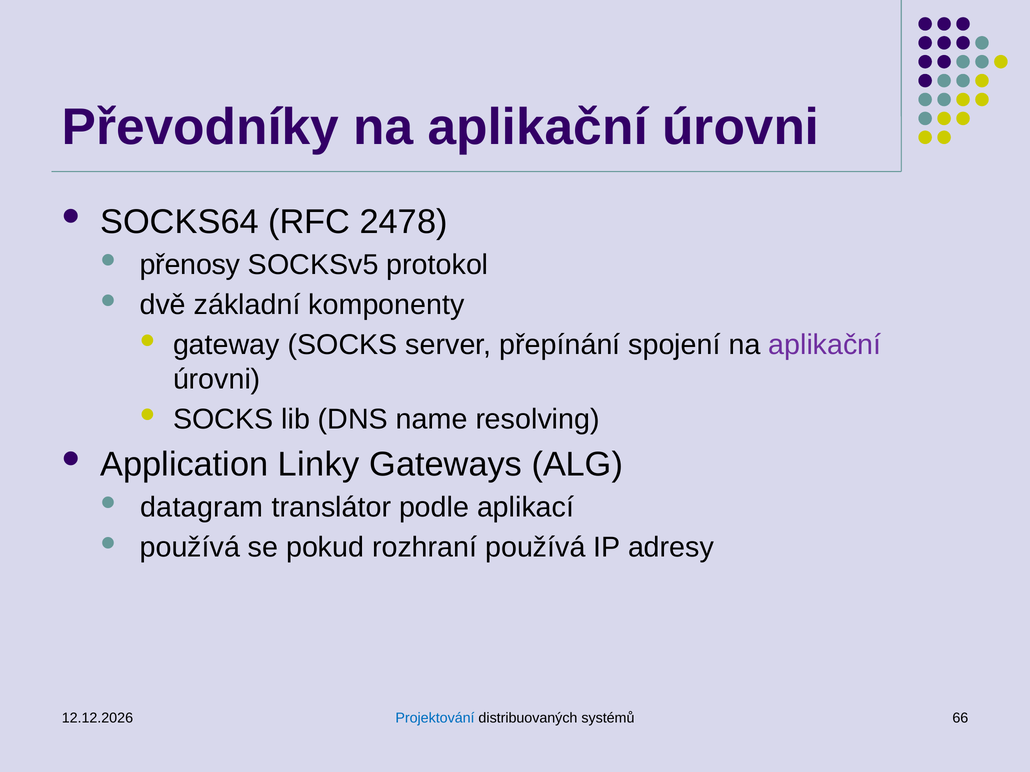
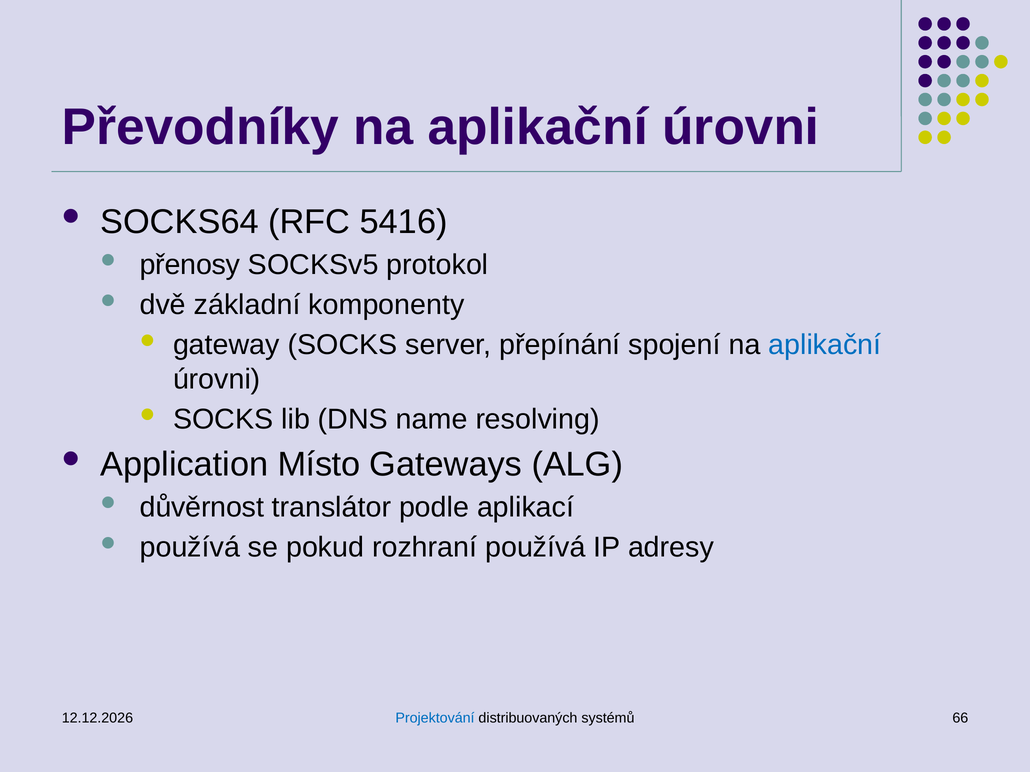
2478: 2478 -> 5416
aplikační at (825, 345) colour: purple -> blue
Linky: Linky -> Místo
datagram: datagram -> důvěrnost
